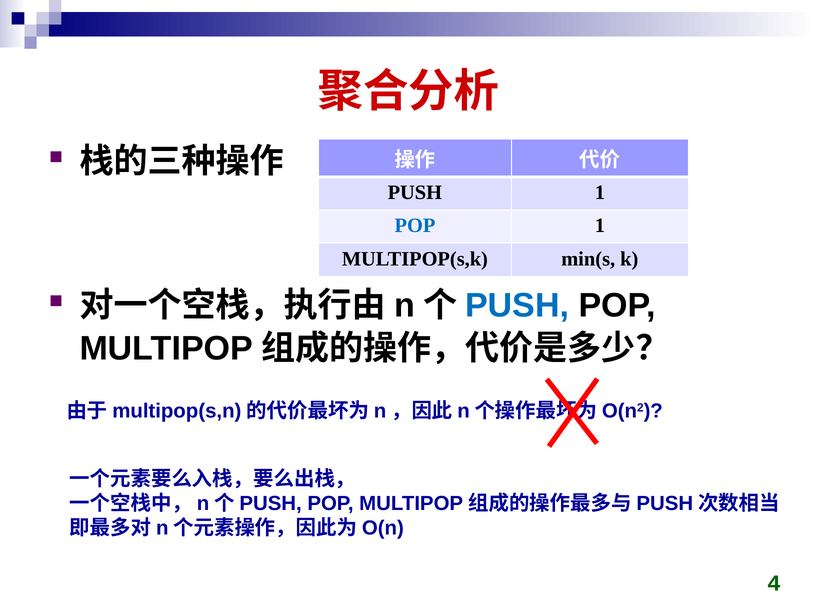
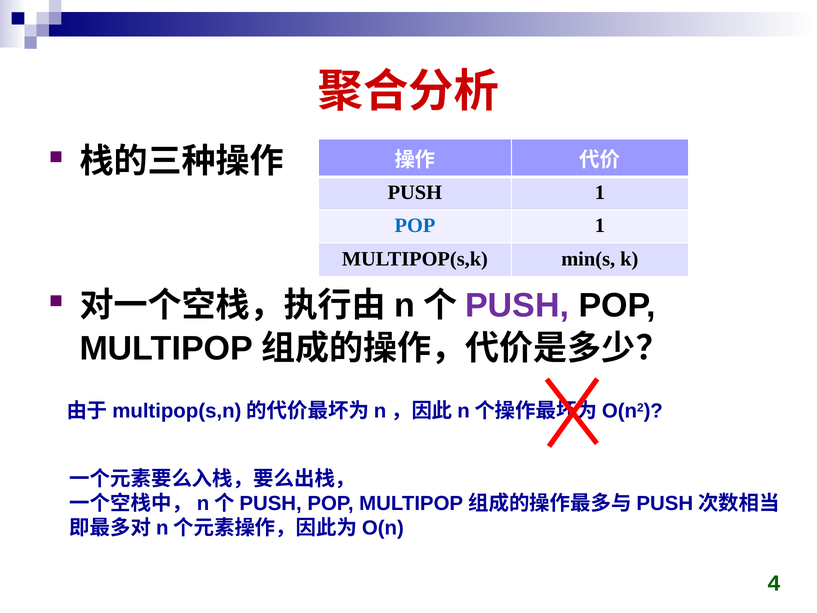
PUSH at (517, 306) colour: blue -> purple
